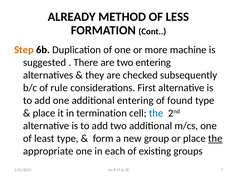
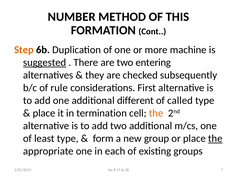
ALREADY: ALREADY -> NUMBER
LESS: LESS -> THIS
suggested underline: none -> present
additional entering: entering -> different
found: found -> called
the at (156, 113) colour: blue -> orange
